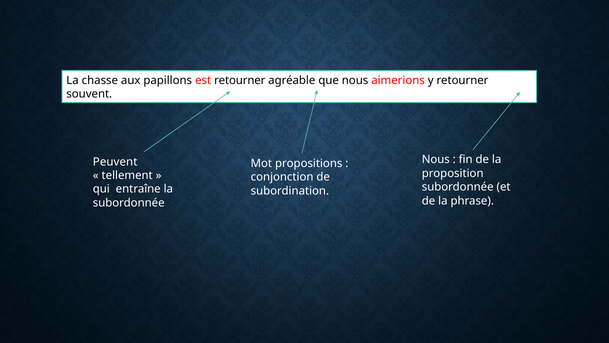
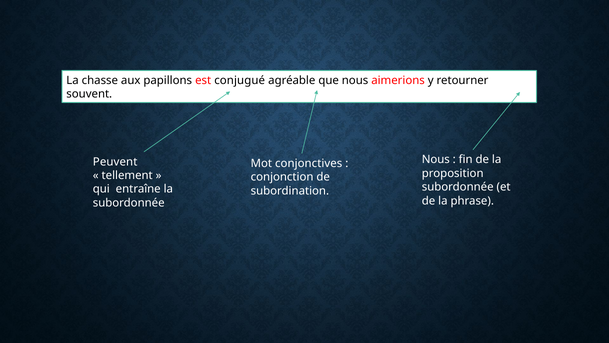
est retourner: retourner -> conjugué
propositions: propositions -> conjonctives
